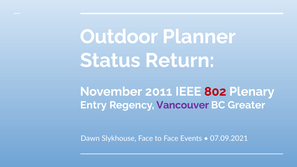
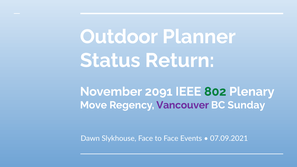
2011: 2011 -> 2091
802 colour: red -> green
Entry: Entry -> Move
Greater: Greater -> Sunday
